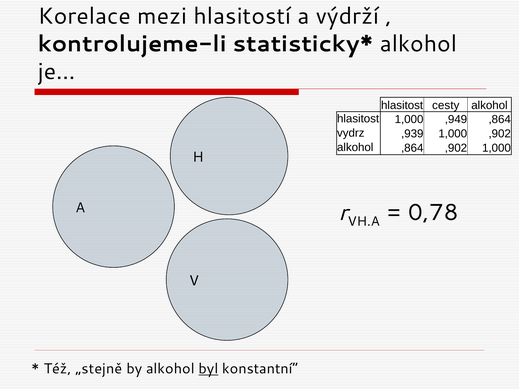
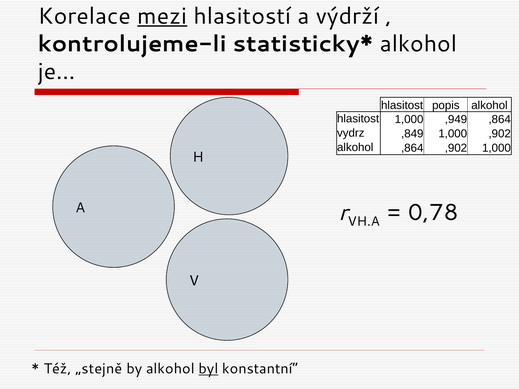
mezi underline: none -> present
cesty: cesty -> popis
,939: ,939 -> ,849
